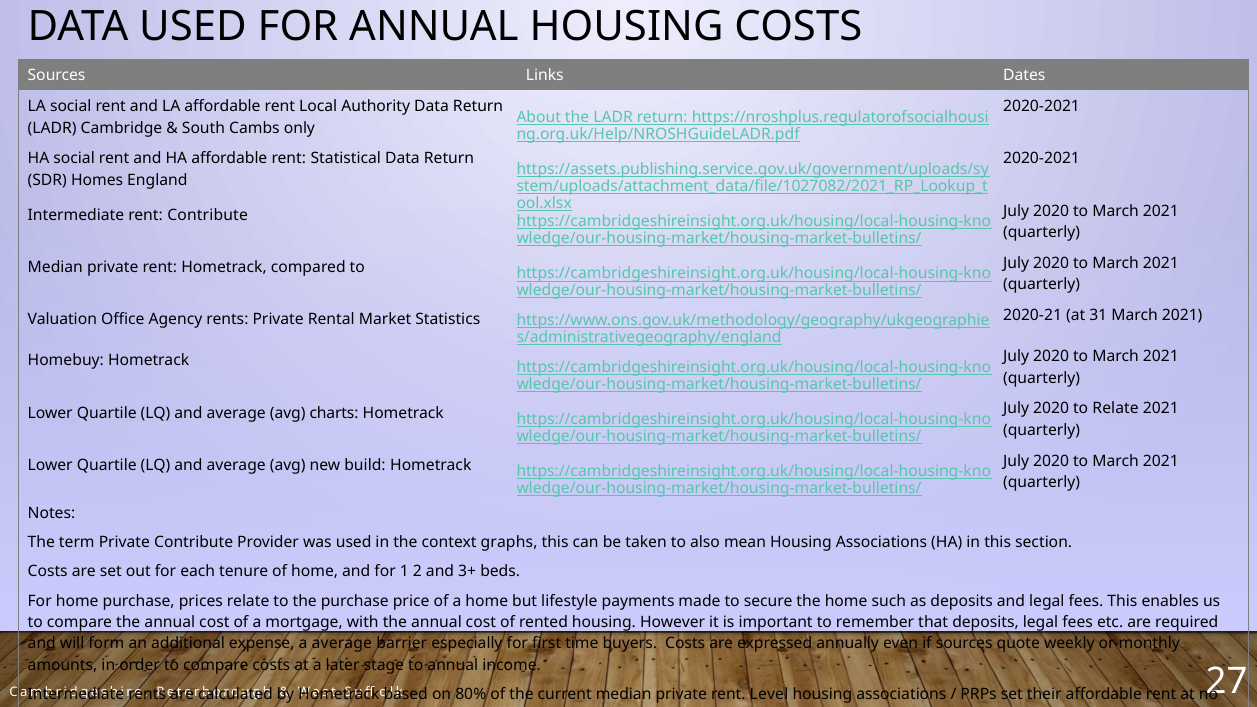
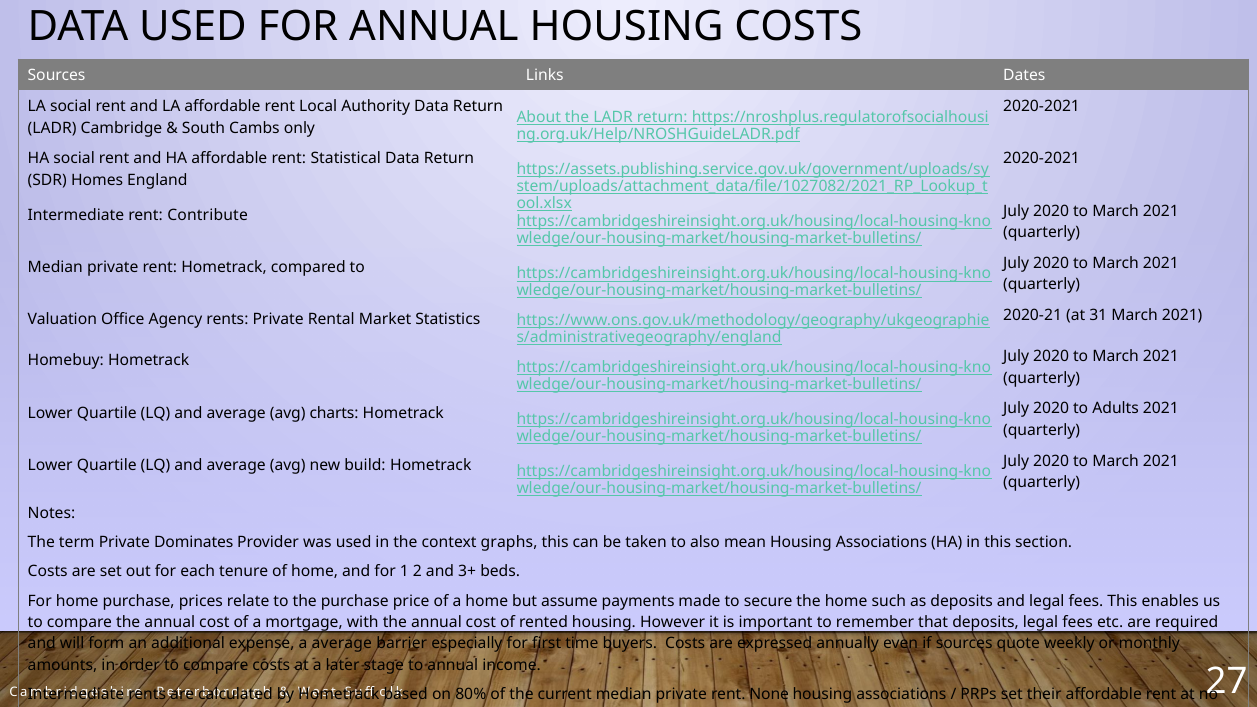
to Relate: Relate -> Adults
Private Contribute: Contribute -> Dominates
lifestyle: lifestyle -> assume
median private rent Level: Level -> None
